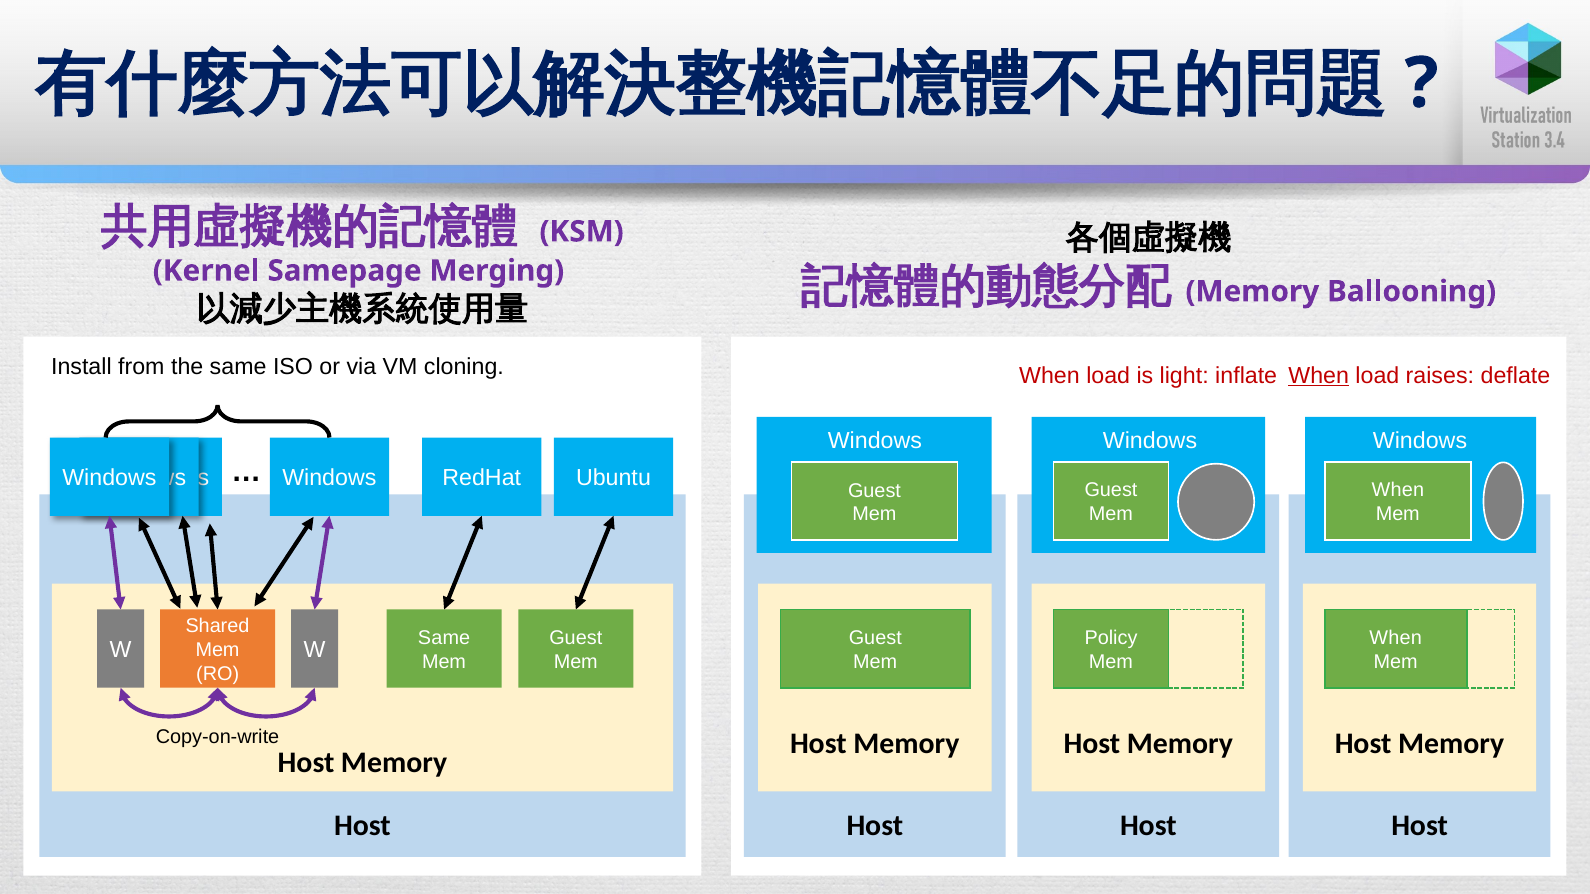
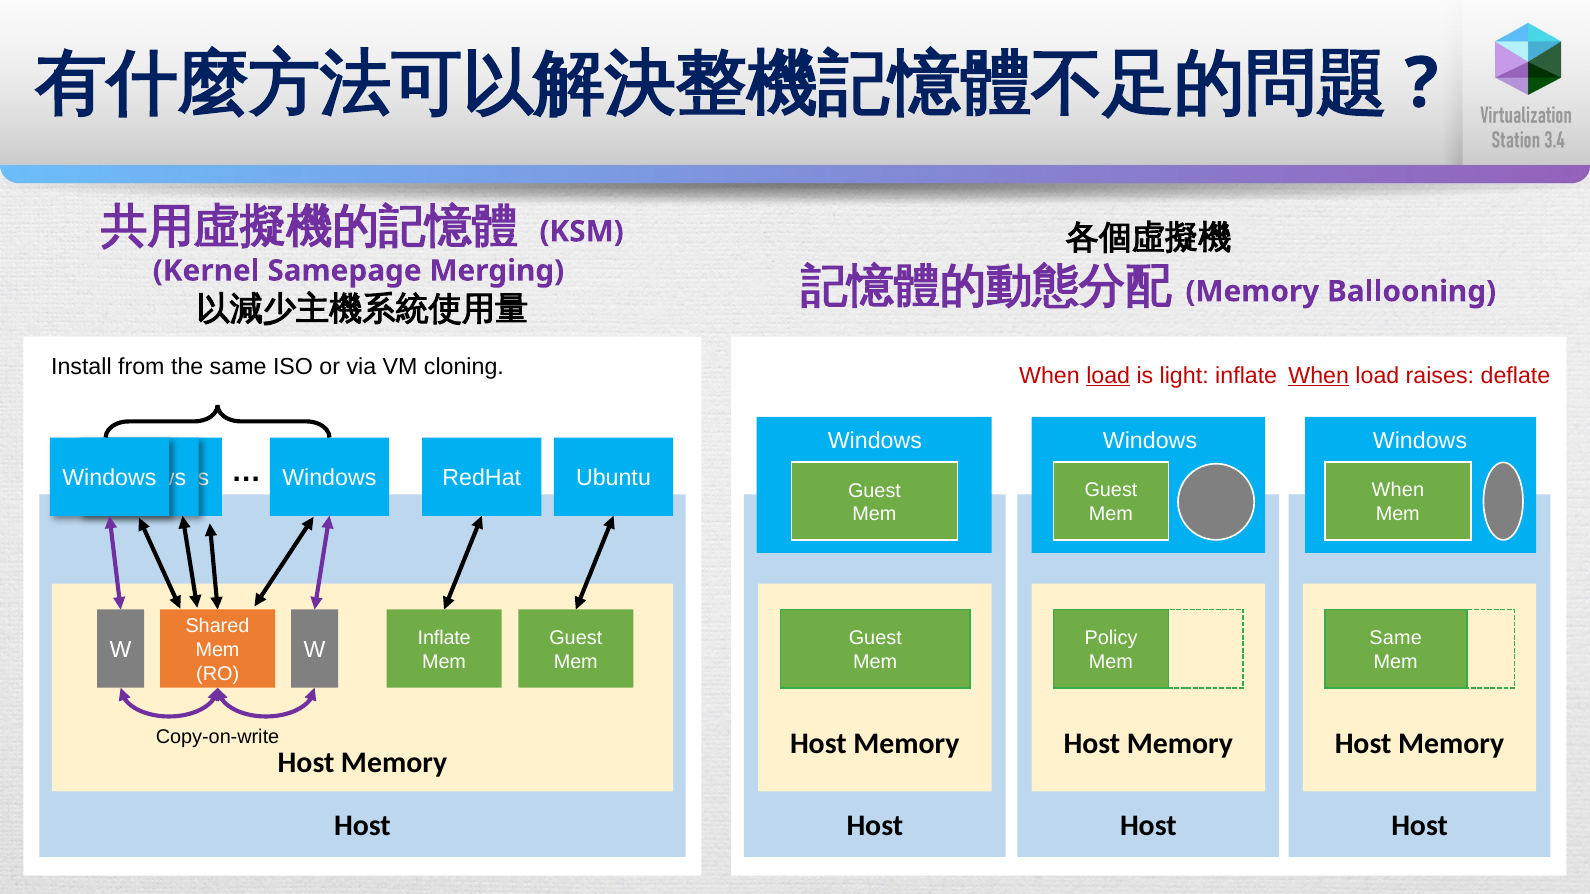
load at (1108, 376) underline: none -> present
Same at (444, 638): Same -> Inflate
When at (1396, 638): When -> Same
